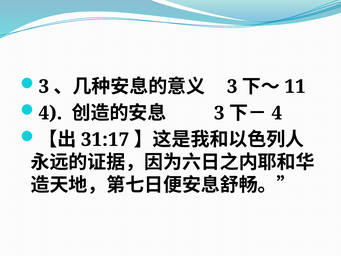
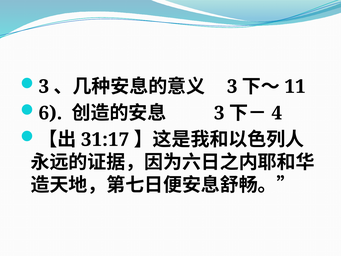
4 at (50, 113): 4 -> 6
